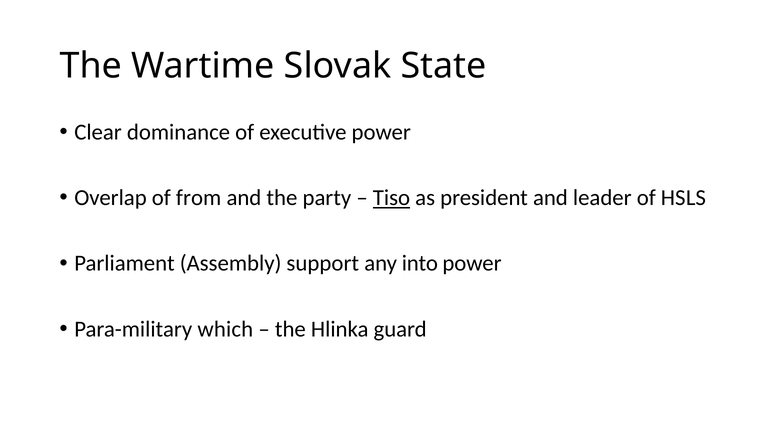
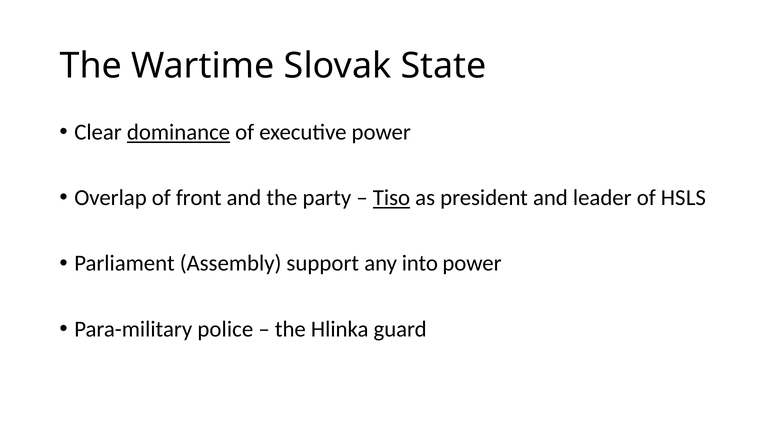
dominance underline: none -> present
from: from -> front
which: which -> police
